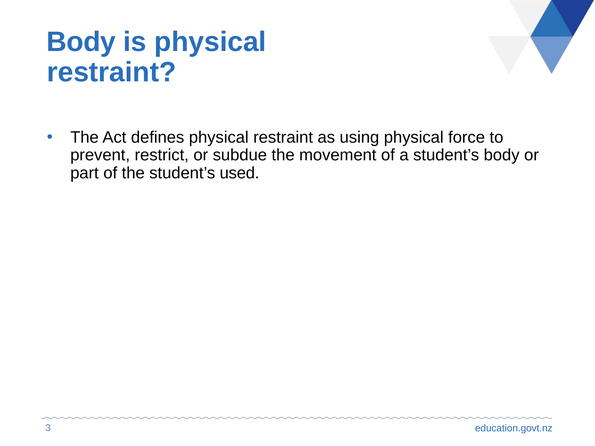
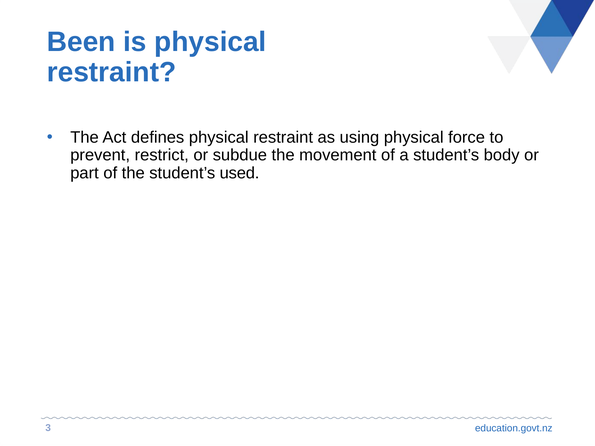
Body at (81, 42): Body -> Been
